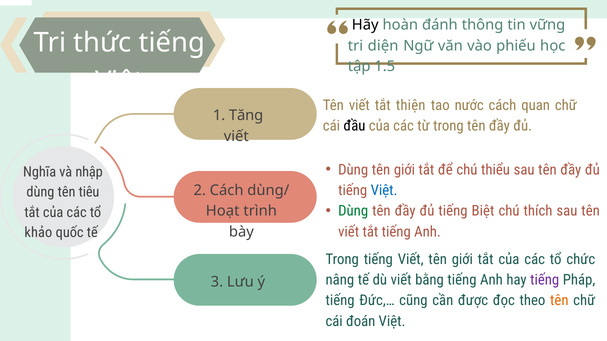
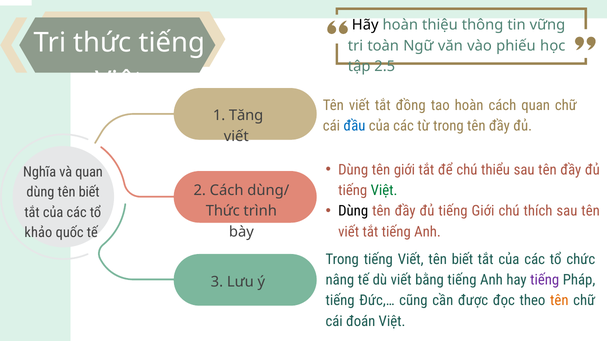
đánh: đánh -> thiệu
diện: diện -> toàn
1.5: 1.5 -> 2.5
thiện: thiện -> đồng
tao nước: nước -> hoàn
đầu colour: black -> blue
và nhập: nhập -> quan
Việt at (384, 191) colour: blue -> green
dùng tên tiêu: tiêu -> biết
Dùng at (353, 211) colour: green -> black
tiếng Biệt: Biệt -> Giới
Hoạt at (223, 211): Hoạt -> Thức
giới at (462, 260): giới -> biết
